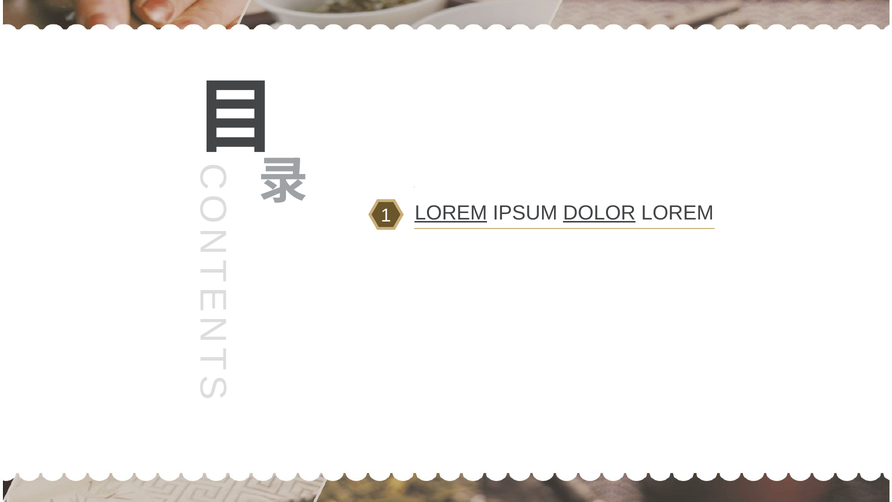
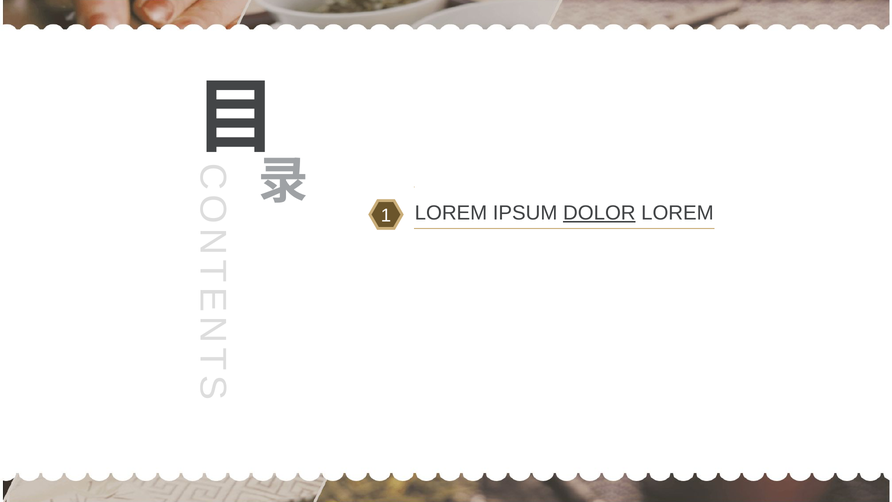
LOREM at (451, 213) underline: present -> none
